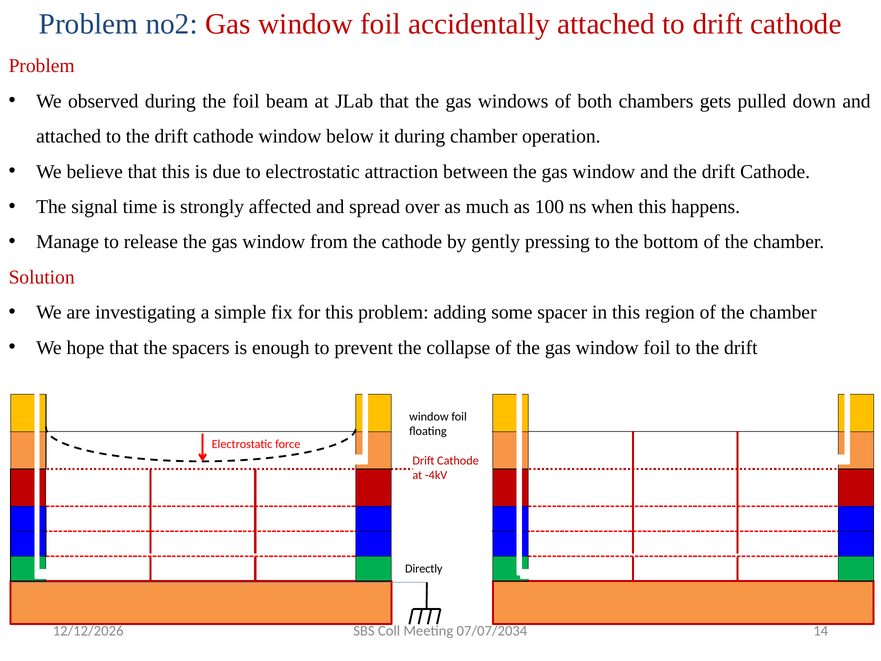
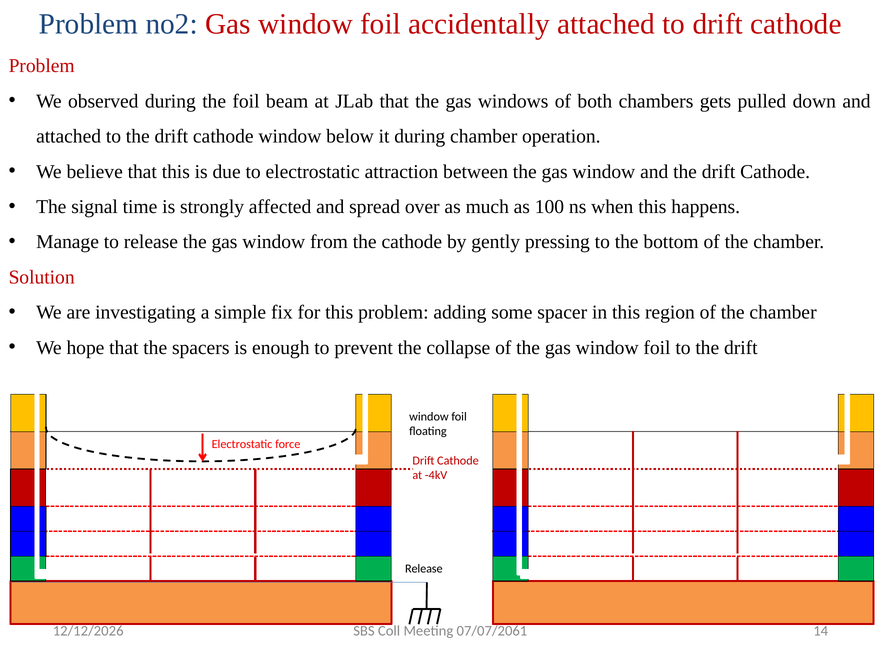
Directly at (424, 569): Directly -> Release
07/07/2034: 07/07/2034 -> 07/07/2061
